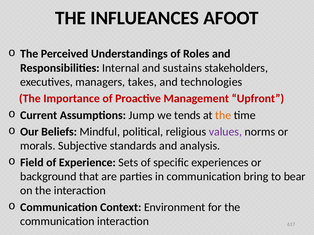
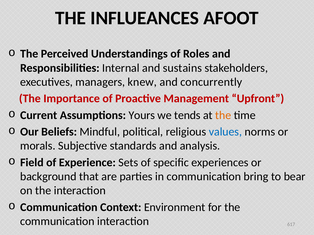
takes: takes -> knew
technologies: technologies -> concurrently
Jump: Jump -> Yours
values colour: purple -> blue
